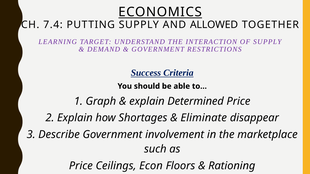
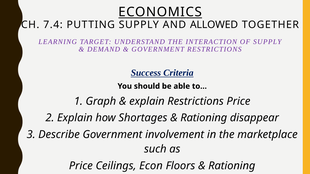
explain Determined: Determined -> Restrictions
Eliminate at (204, 118): Eliminate -> Rationing
